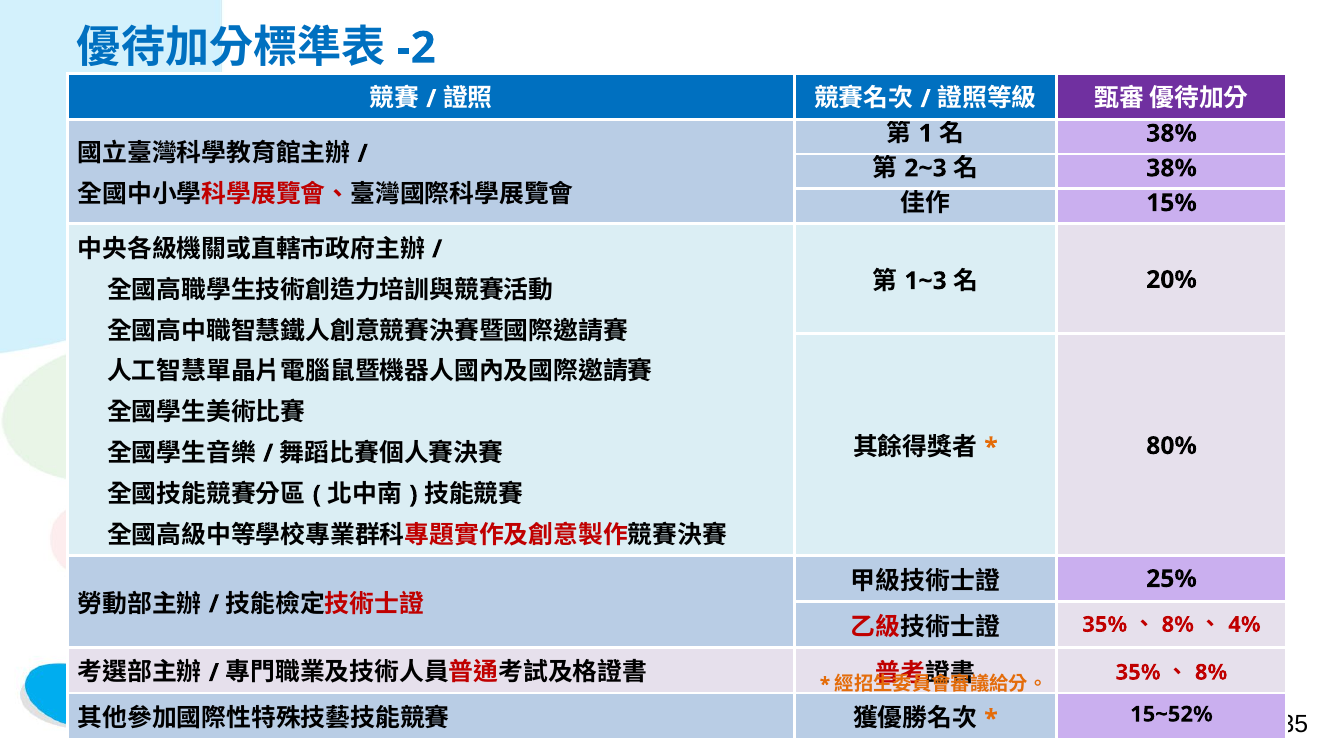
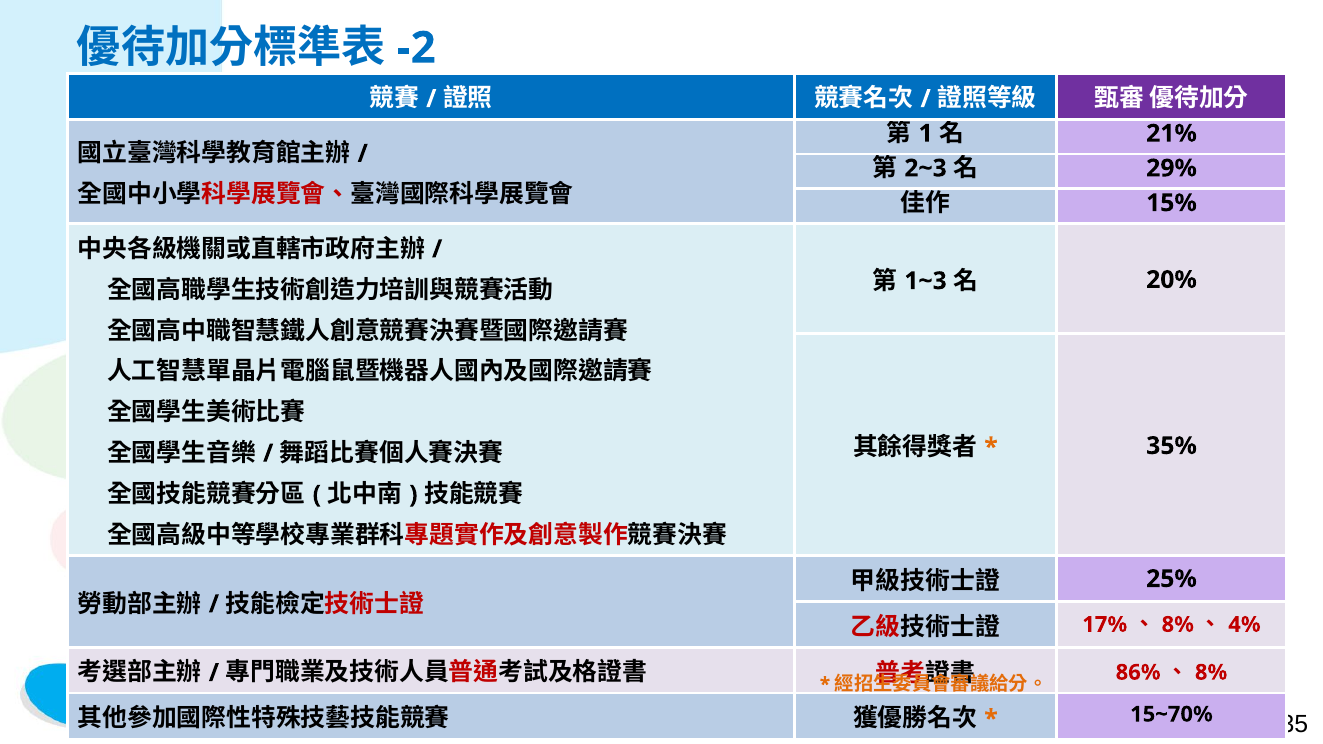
38% at (1172, 134): 38% -> 21%
38% at (1172, 168): 38% -> 29%
80%: 80% -> 35%
35% at (1105, 625): 35% -> 17%
35% at (1138, 673): 35% -> 86%
15~52%: 15~52% -> 15~70%
